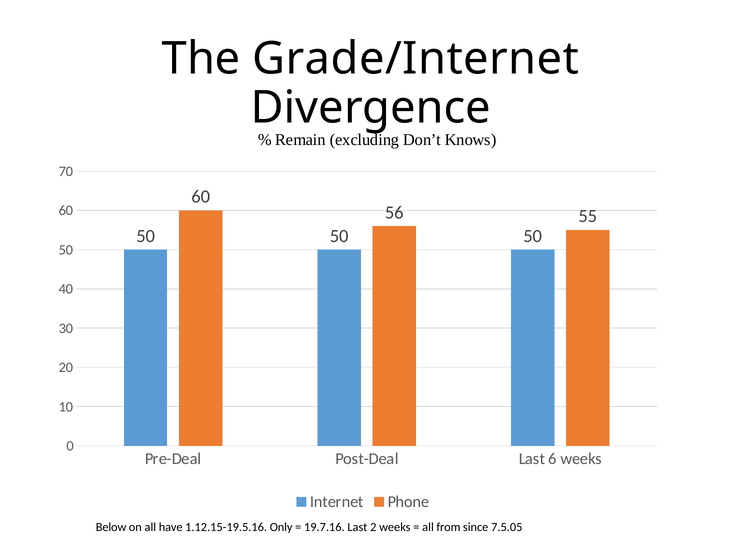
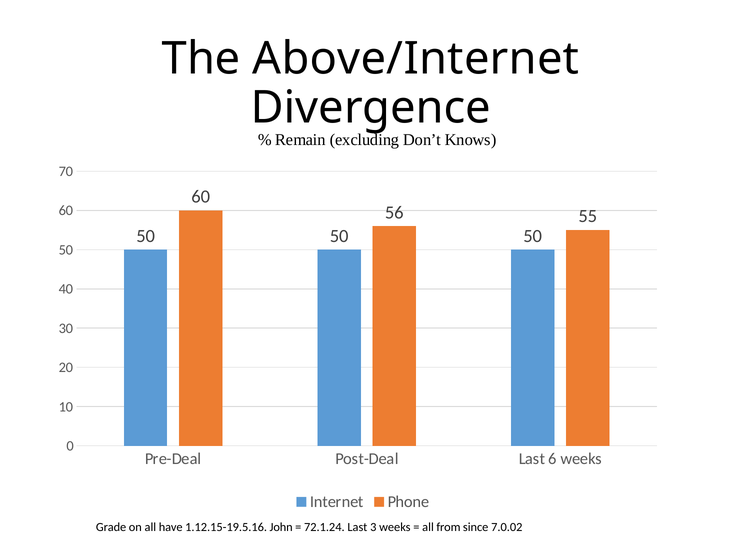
Grade/Internet: Grade/Internet -> Above/Internet
Below: Below -> Grade
Only: Only -> John
19.7.16: 19.7.16 -> 72.1.24
2: 2 -> 3
7.5.05: 7.5.05 -> 7.0.02
